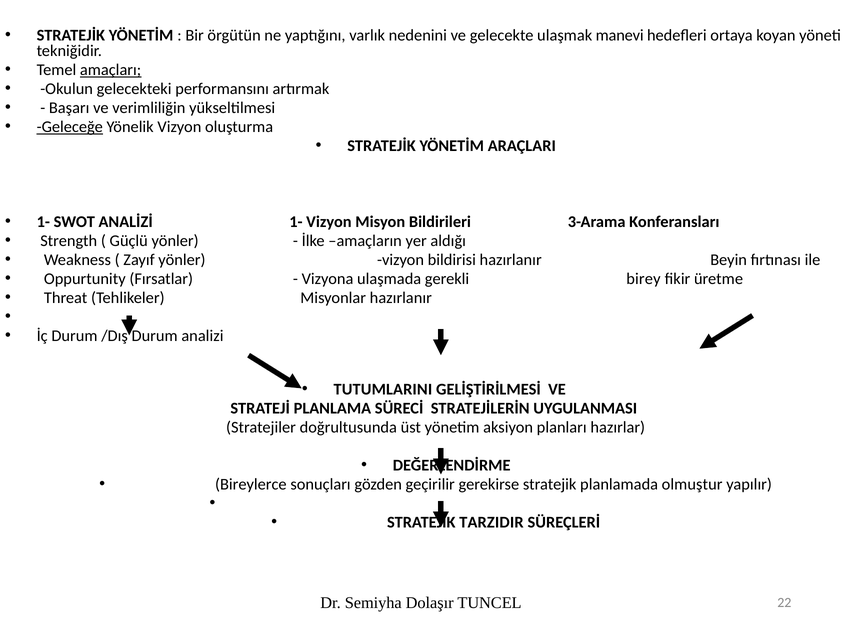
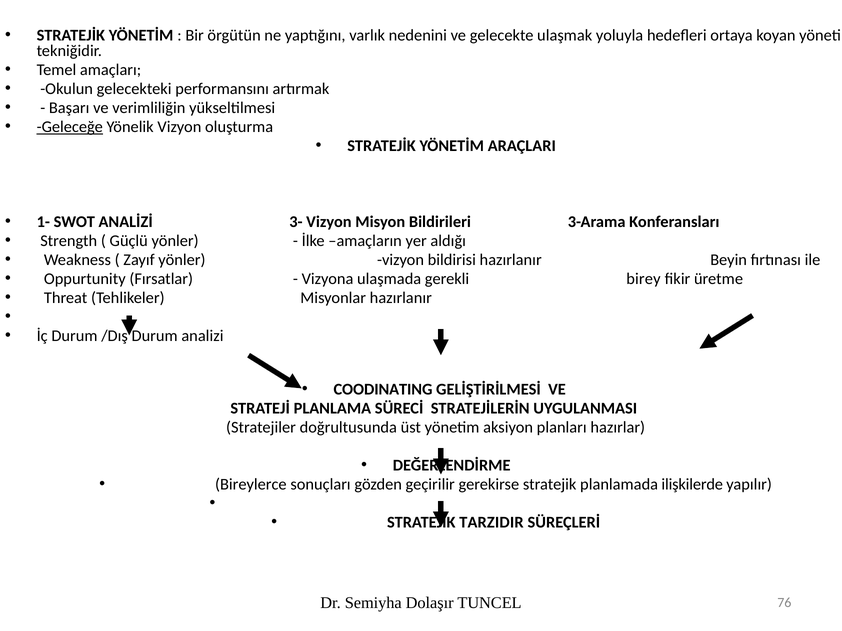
manevi: manevi -> yoluyla
amaçları underline: present -> none
ANALİZİ 1-: 1- -> 3-
TUTUMLARINI: TUTUMLARINI -> COODINATING
olmuştur: olmuştur -> ilişkilerde
22: 22 -> 76
